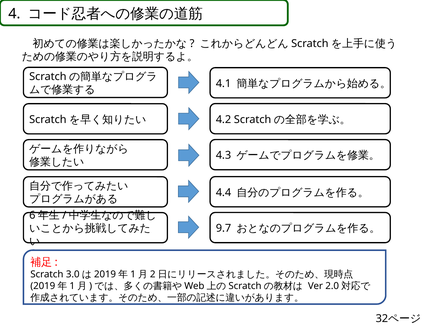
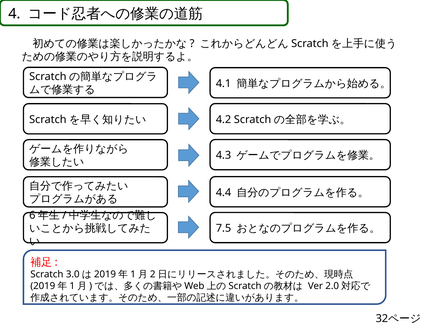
9.7: 9.7 -> 7.5
